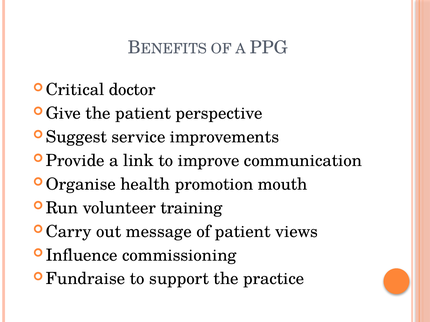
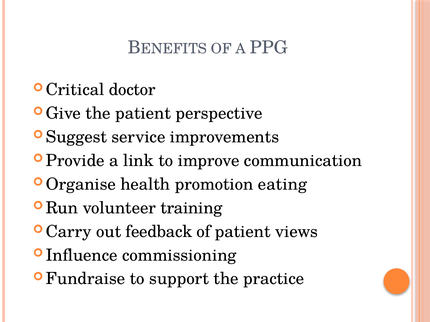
mouth: mouth -> eating
message: message -> feedback
